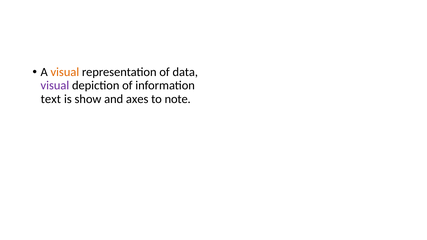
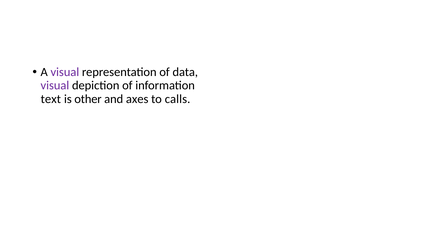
visual at (65, 72) colour: orange -> purple
show: show -> other
note: note -> calls
